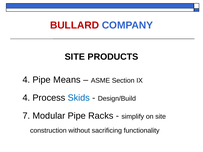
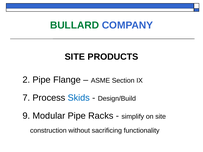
BULLARD colour: red -> green
4 at (26, 80): 4 -> 2
Means: Means -> Flange
4 at (26, 98): 4 -> 7
7: 7 -> 9
